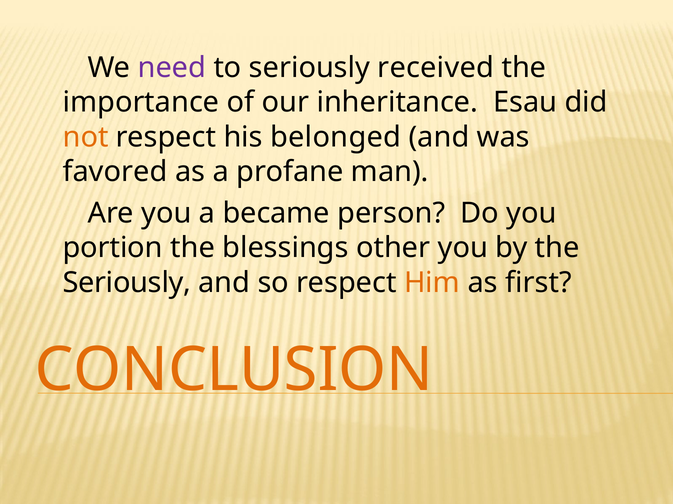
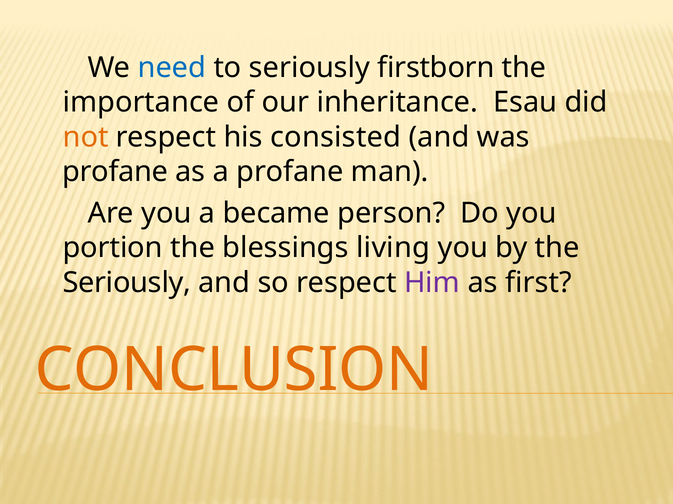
need colour: purple -> blue
received: received -> firstborn
belonged: belonged -> consisted
favored at (115, 172): favored -> profane
other: other -> living
Him colour: orange -> purple
